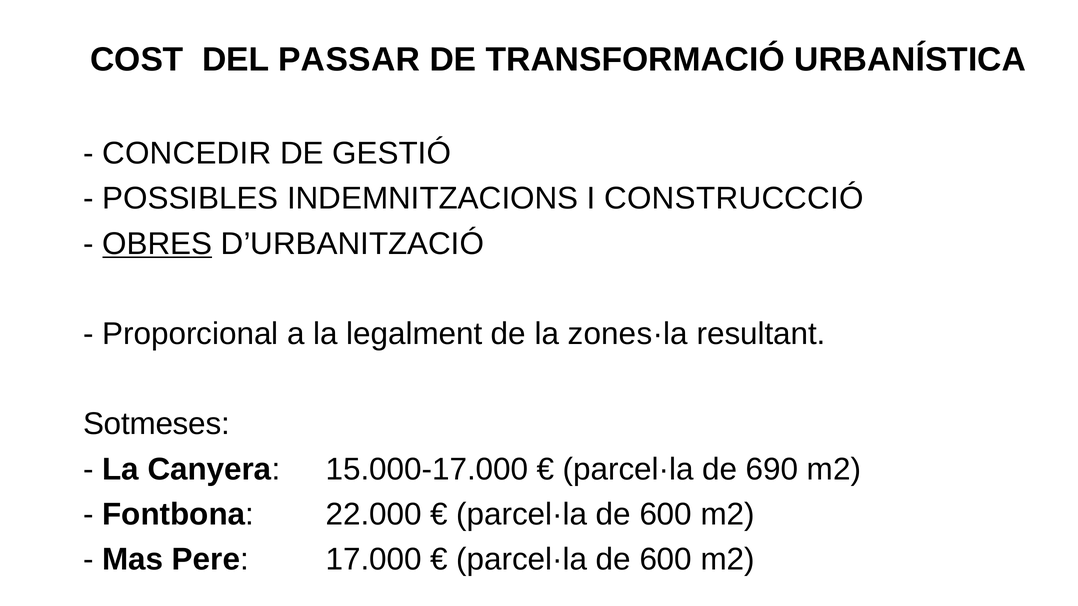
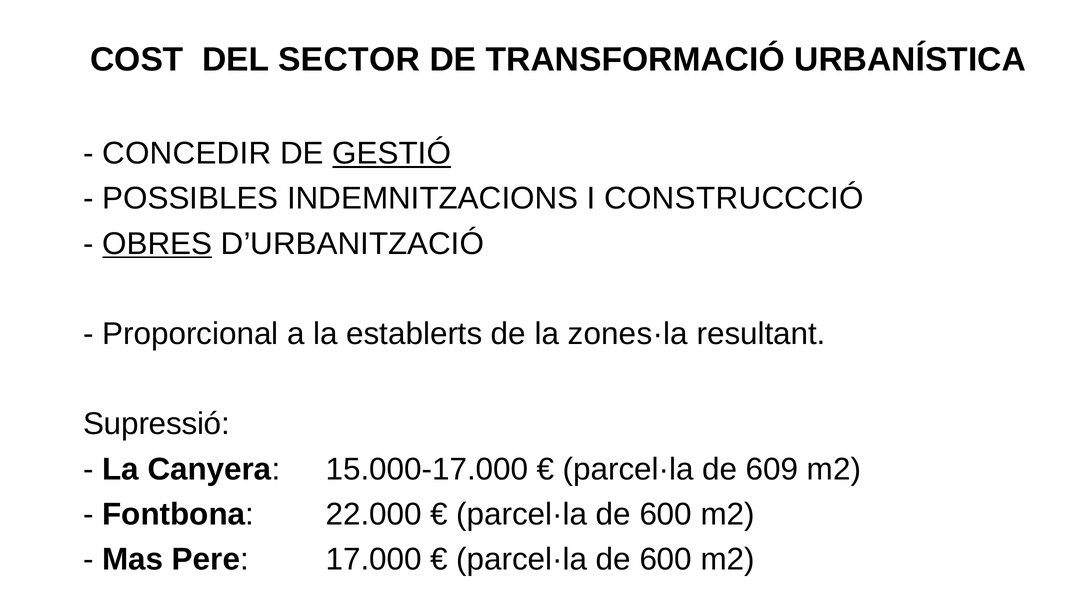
PASSAR: PASSAR -> SECTOR
GESTIÓ underline: none -> present
legalment: legalment -> establerts
Sotmeses: Sotmeses -> Supressió
690: 690 -> 609
